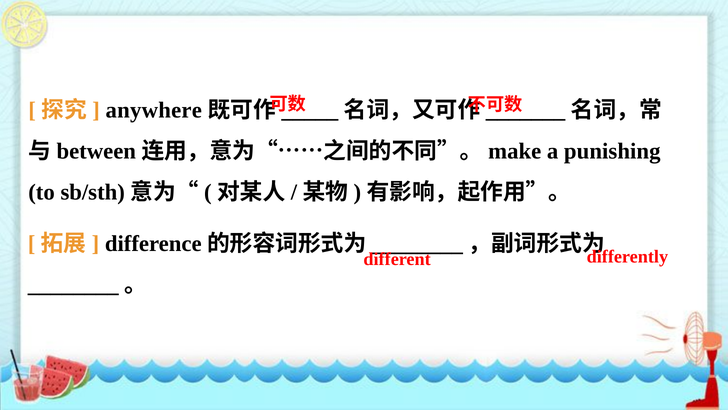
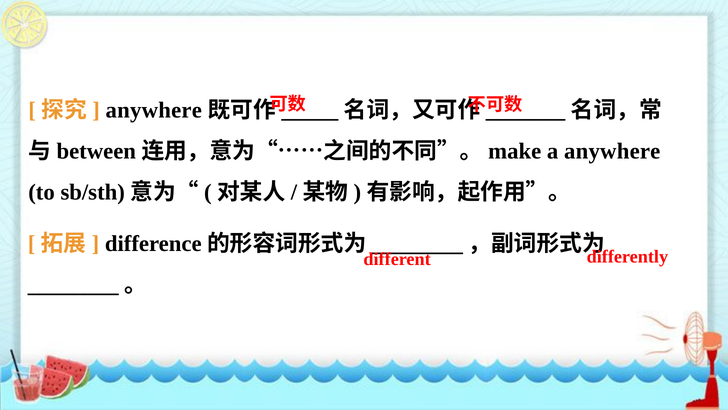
a punishing: punishing -> anywhere
